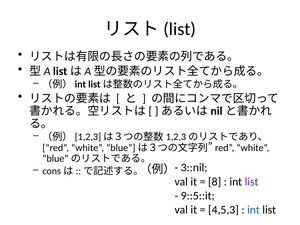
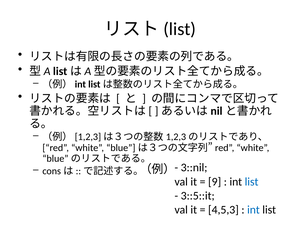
8: 8 -> 9
list at (252, 182) colour: purple -> blue
9::5::it: 9::5::it -> 3::5::it
